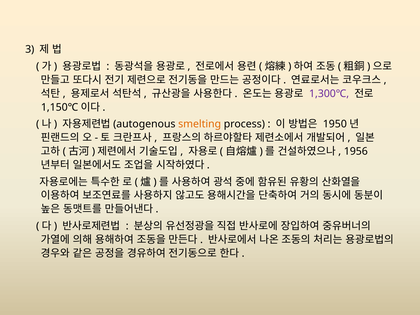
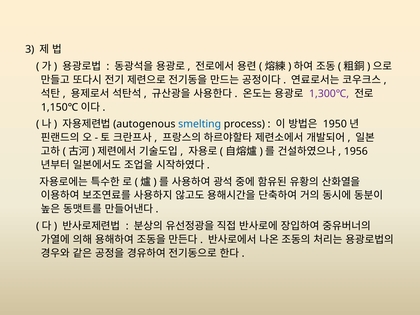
smelting colour: orange -> blue
